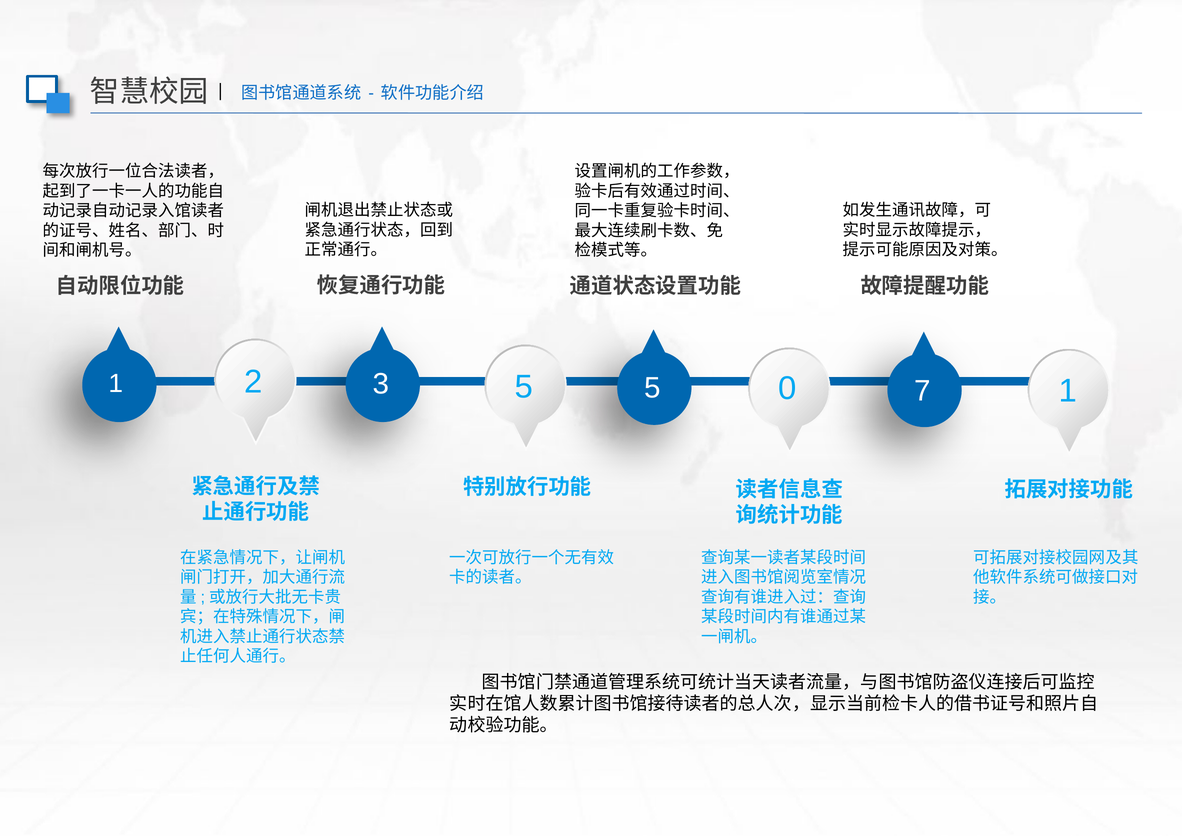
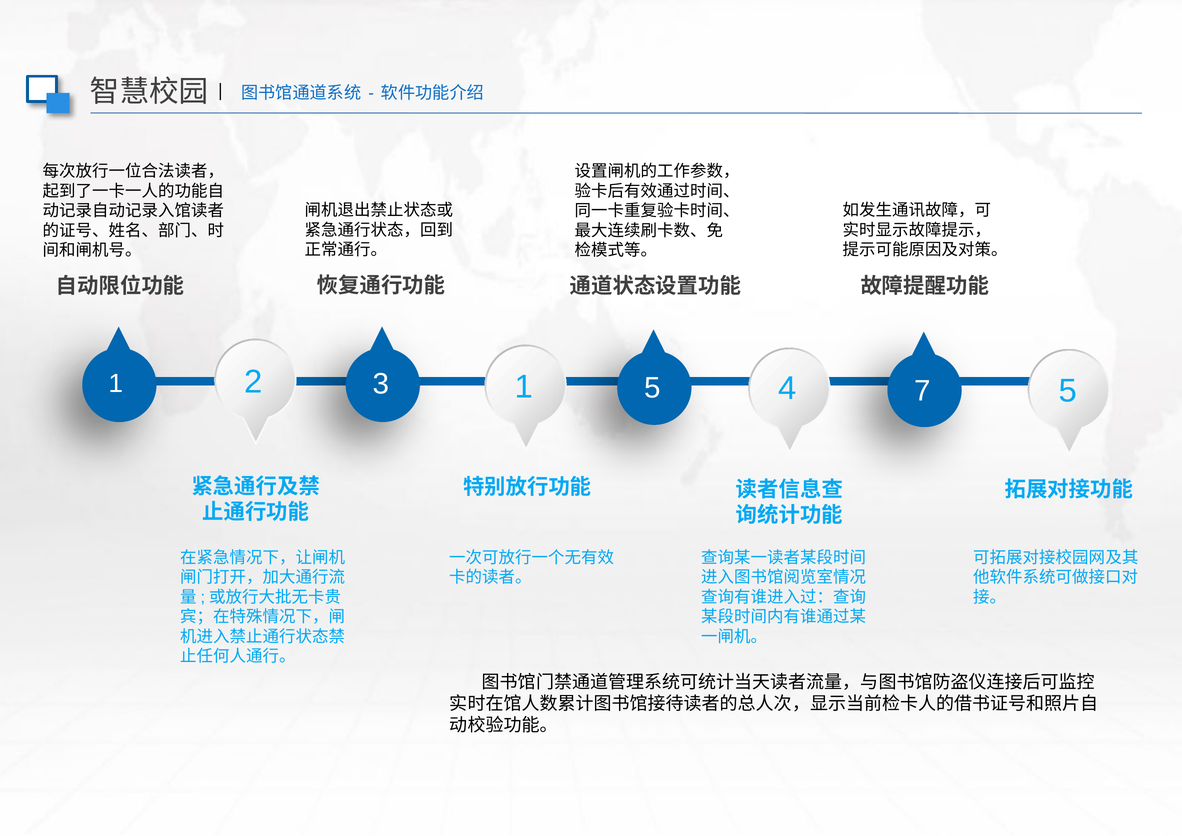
3 5: 5 -> 1
0: 0 -> 4
7 1: 1 -> 5
